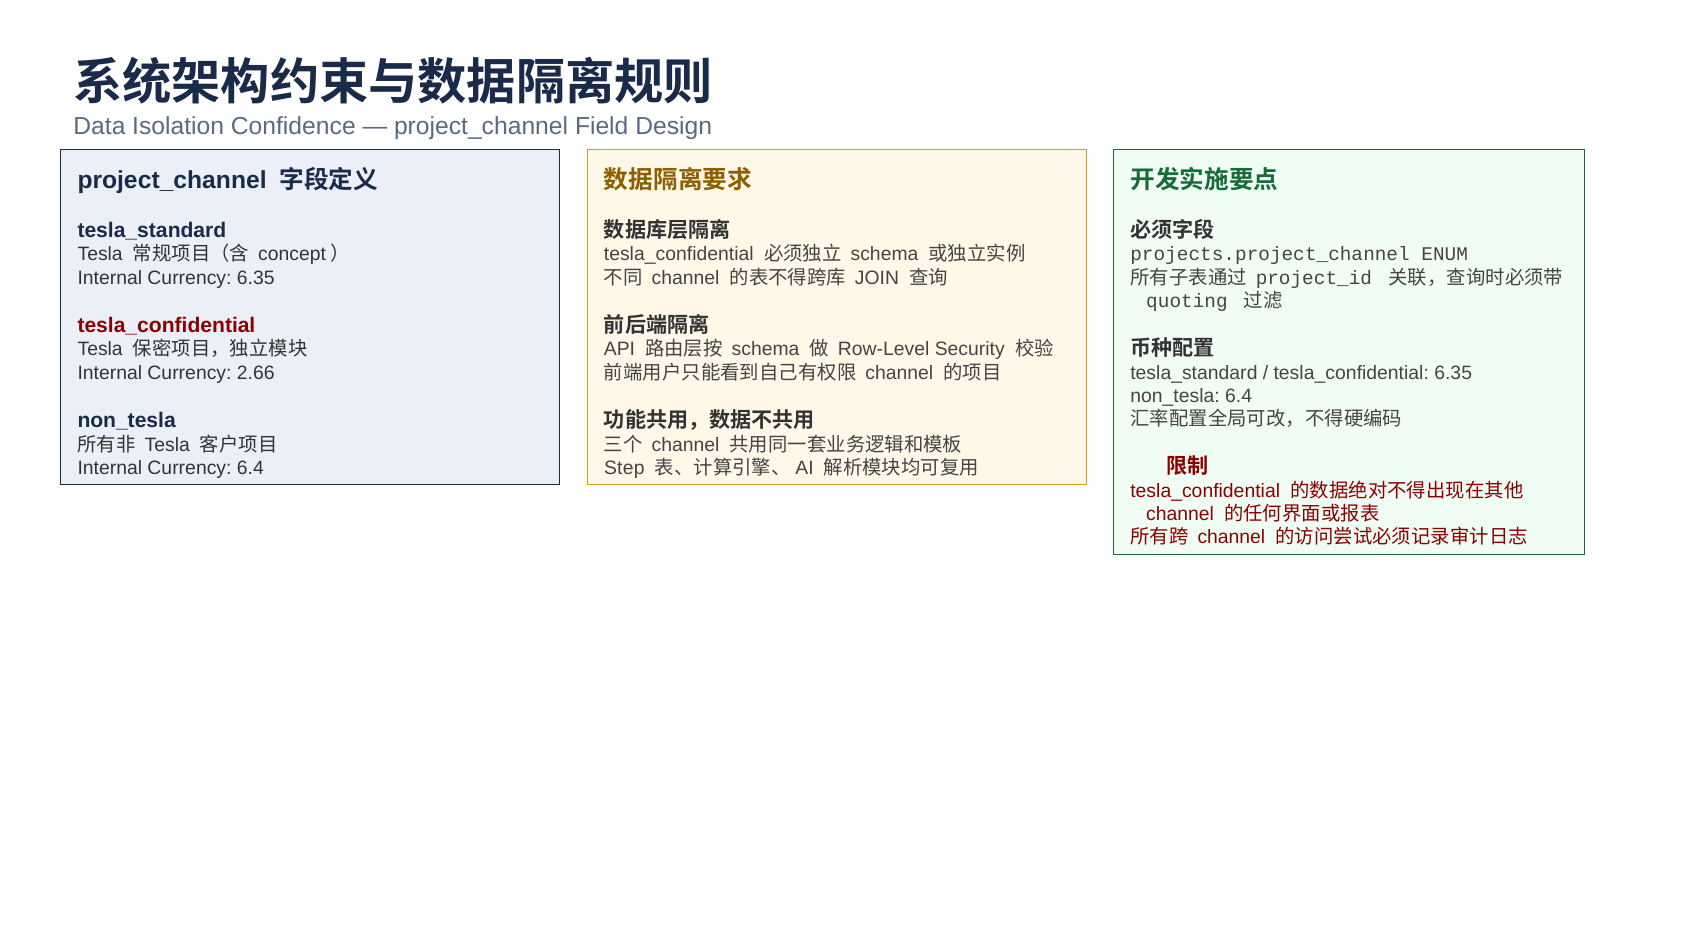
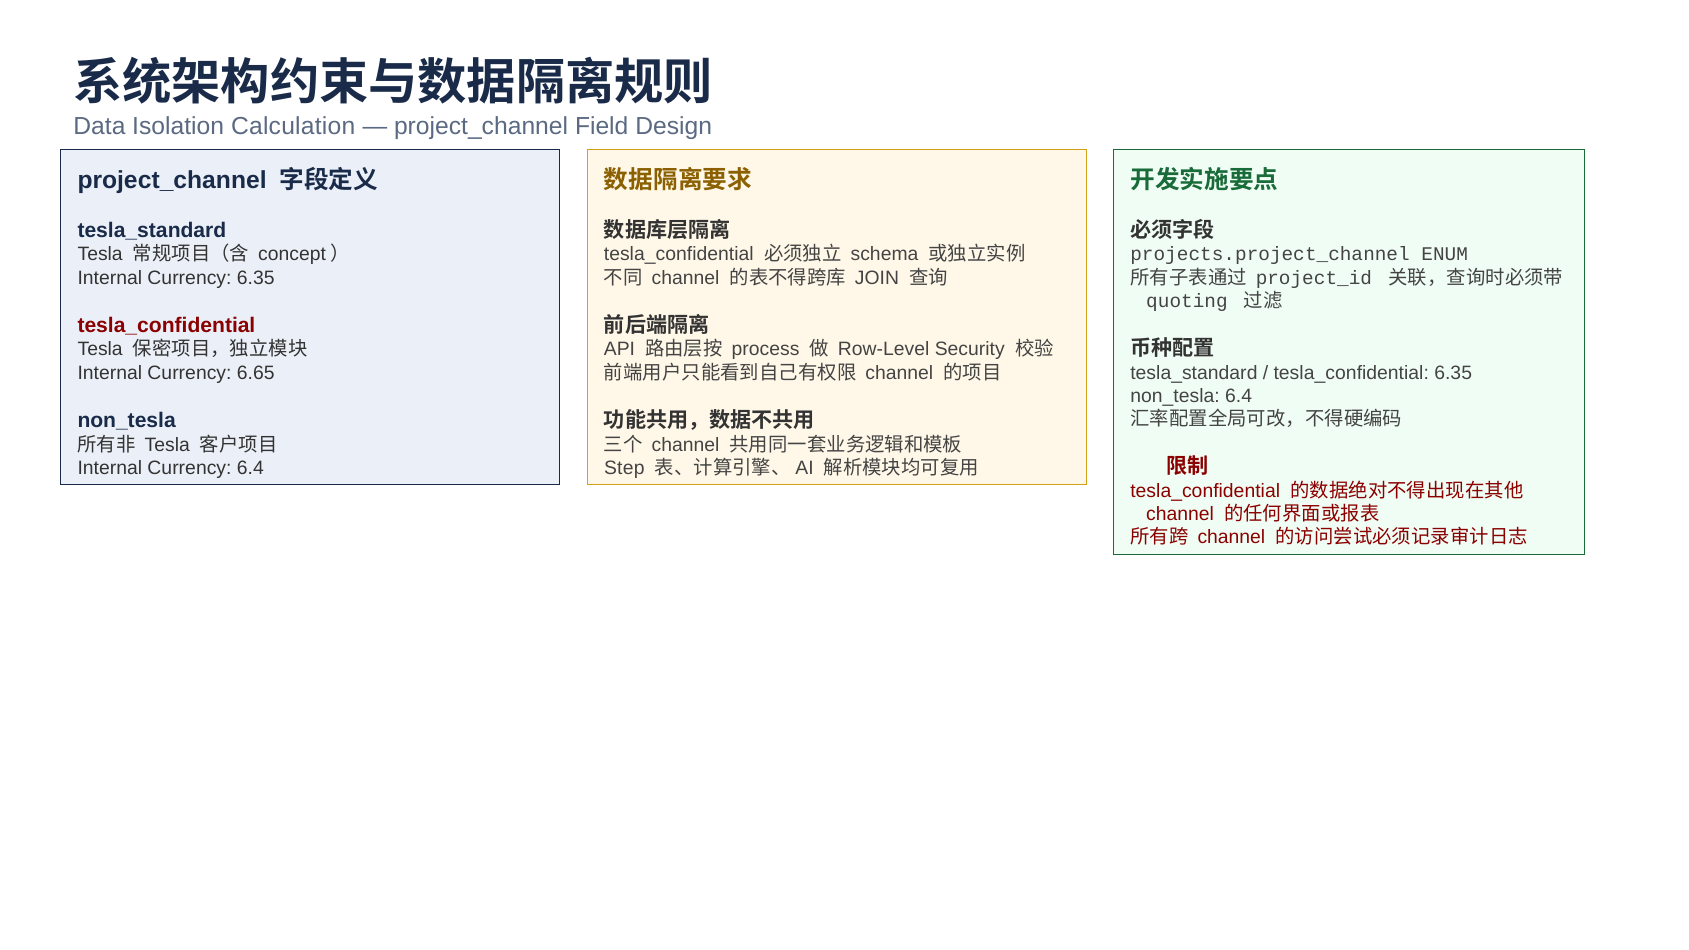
Confidence: Confidence -> Calculation
schema at (766, 350): schema -> process
2.66: 2.66 -> 6.65
